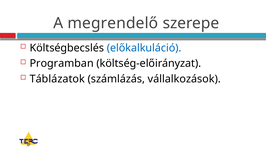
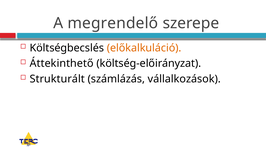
előkalkuláció colour: blue -> orange
Programban: Programban -> Áttekinthető
Táblázatok: Táblázatok -> Strukturált
